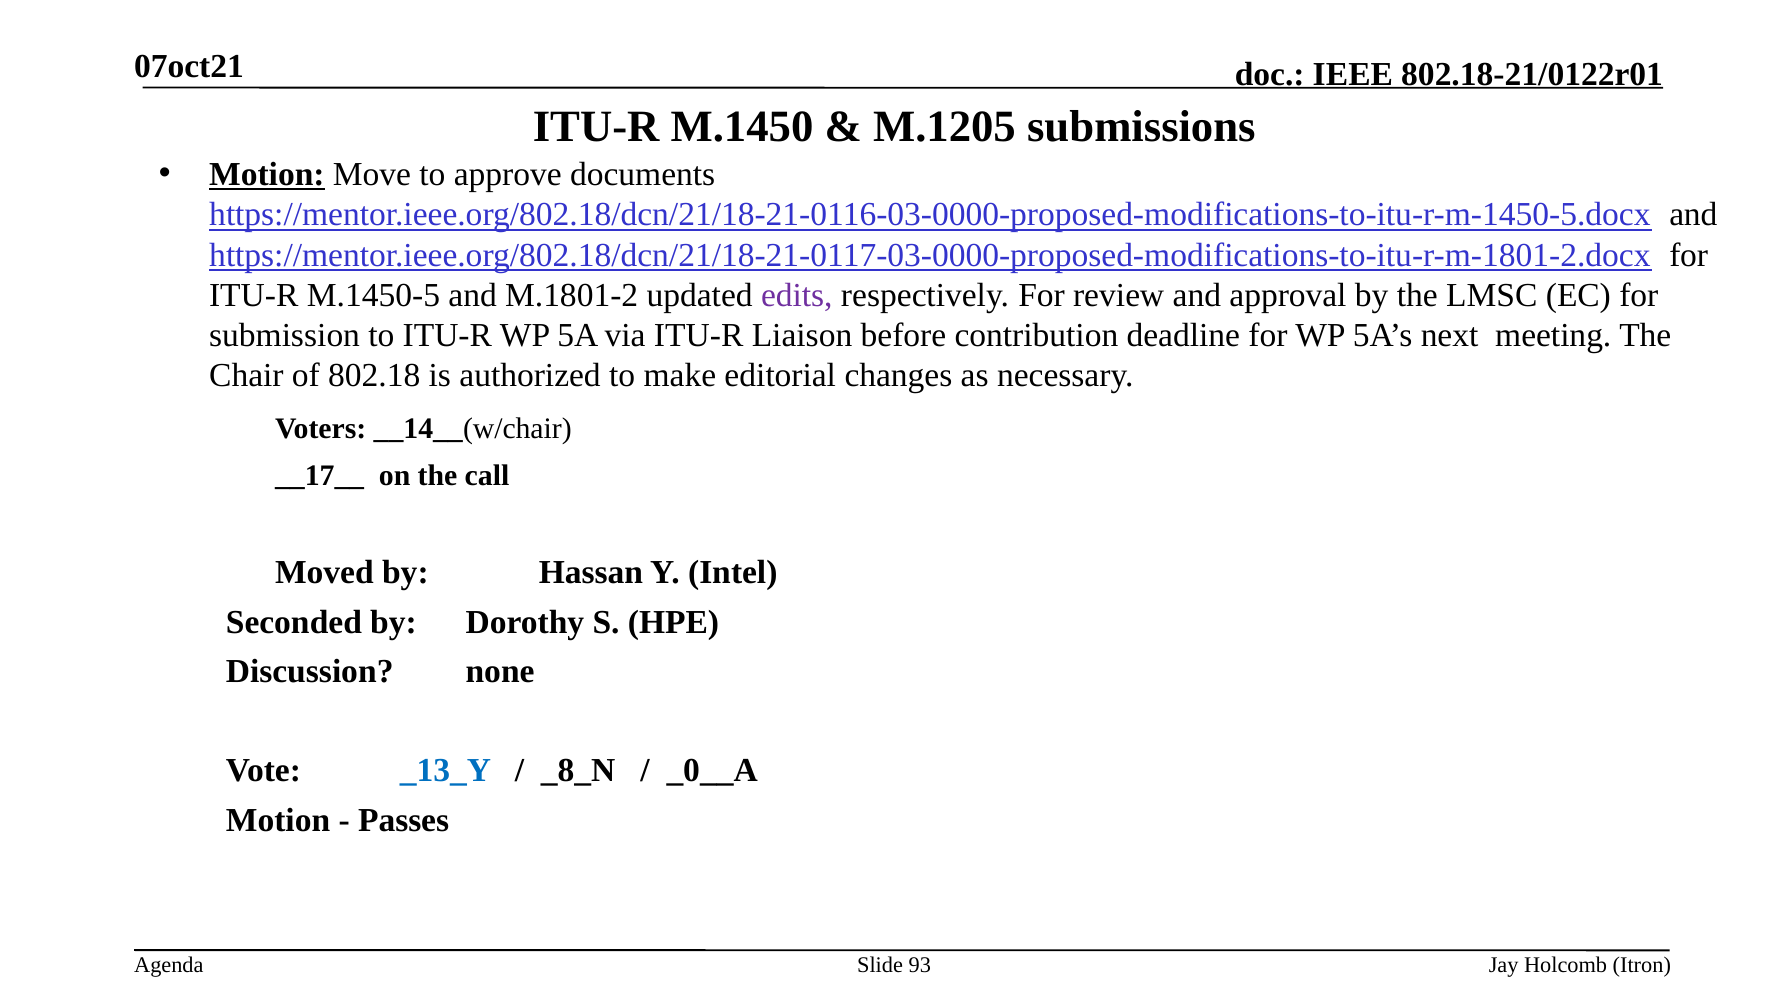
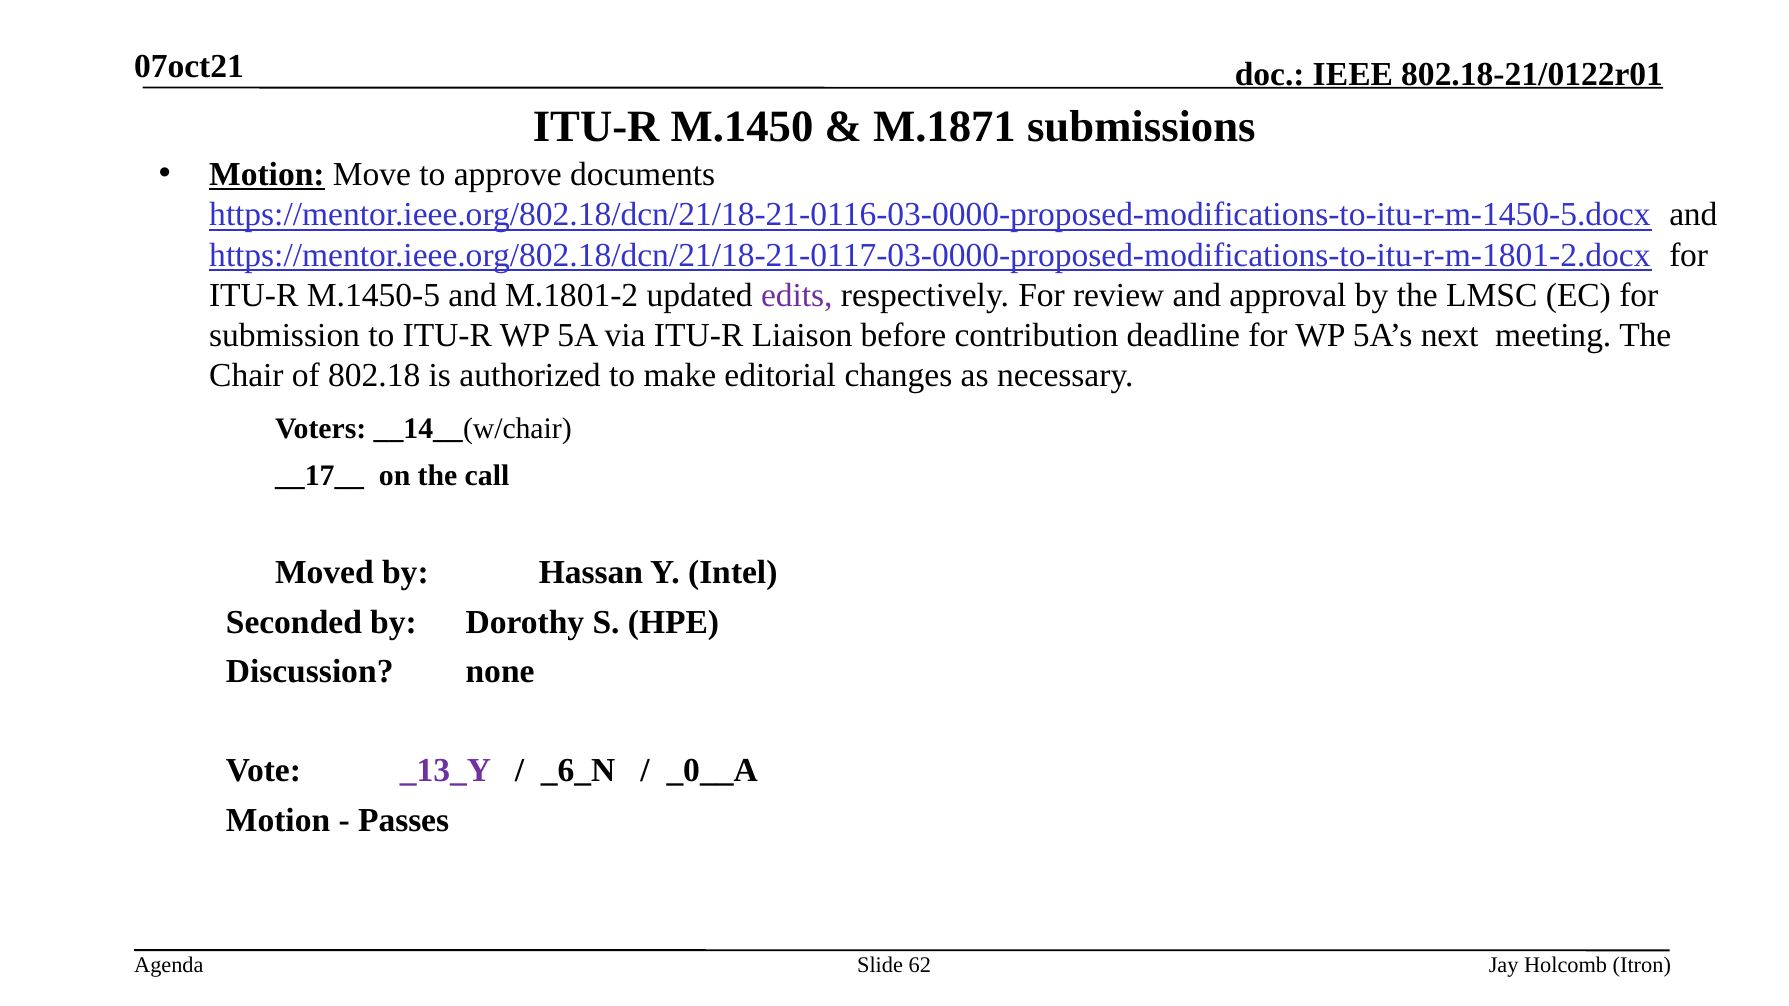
M.1205: M.1205 -> M.1871
_13_Y colour: blue -> purple
_8_N: _8_N -> _6_N
93: 93 -> 62
